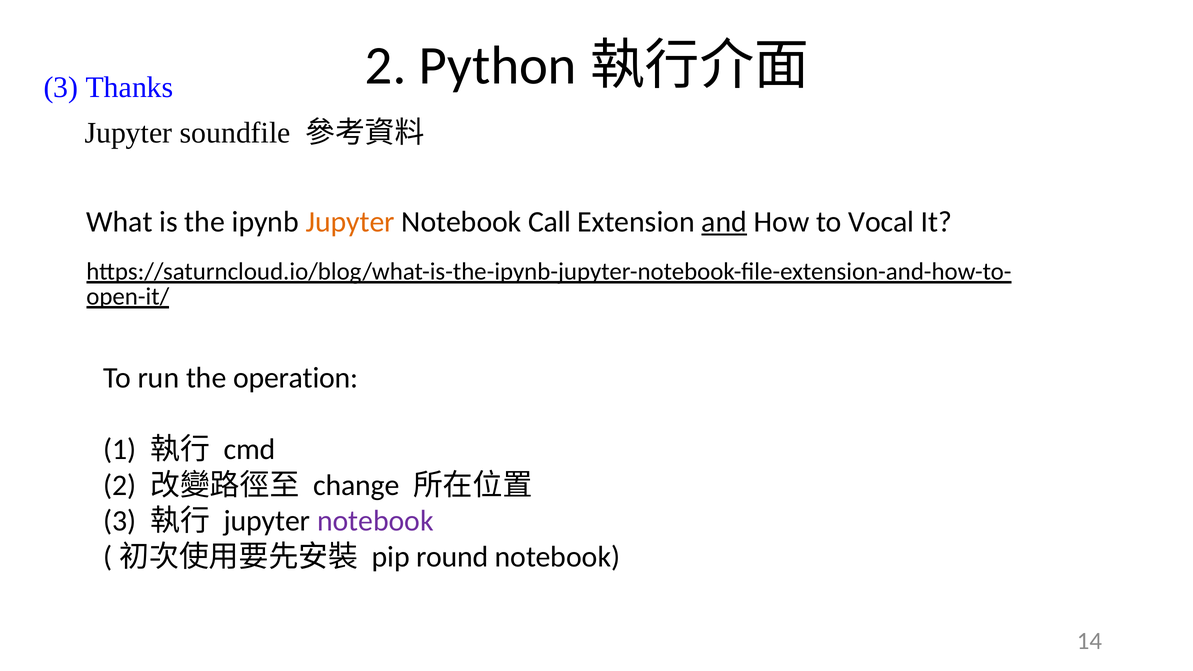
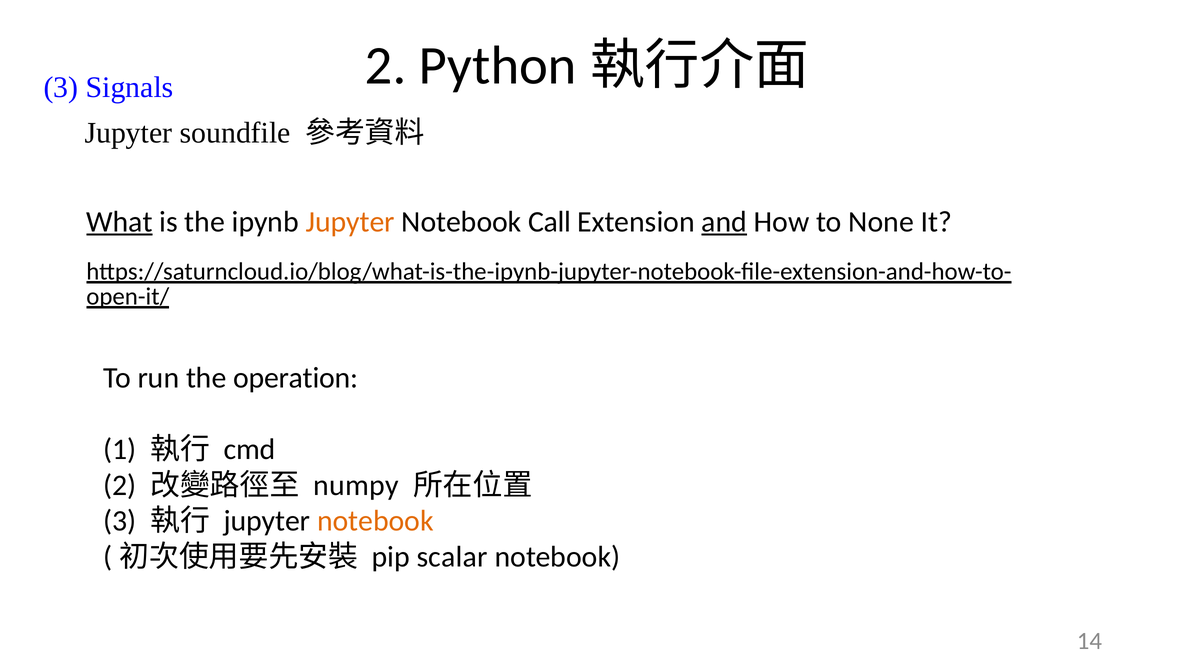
Thanks: Thanks -> Signals
What underline: none -> present
Vocal: Vocal -> None
change: change -> numpy
notebook at (375, 521) colour: purple -> orange
round: round -> scalar
